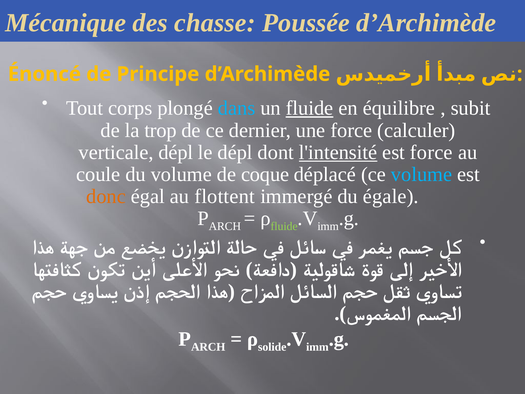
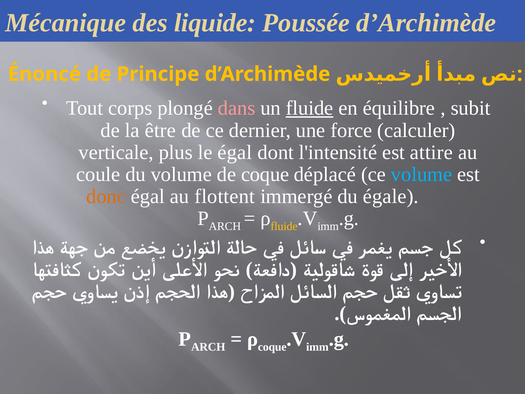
chasse: chasse -> liquide
dans colour: light blue -> pink
trop: trop -> être
verticale dépl: dépl -> plus
le dépl: dépl -> égal
l'intensité underline: present -> none
est force: force -> attire
fluide at (284, 226) colour: light green -> yellow
solide at (272, 347): solide -> coque
